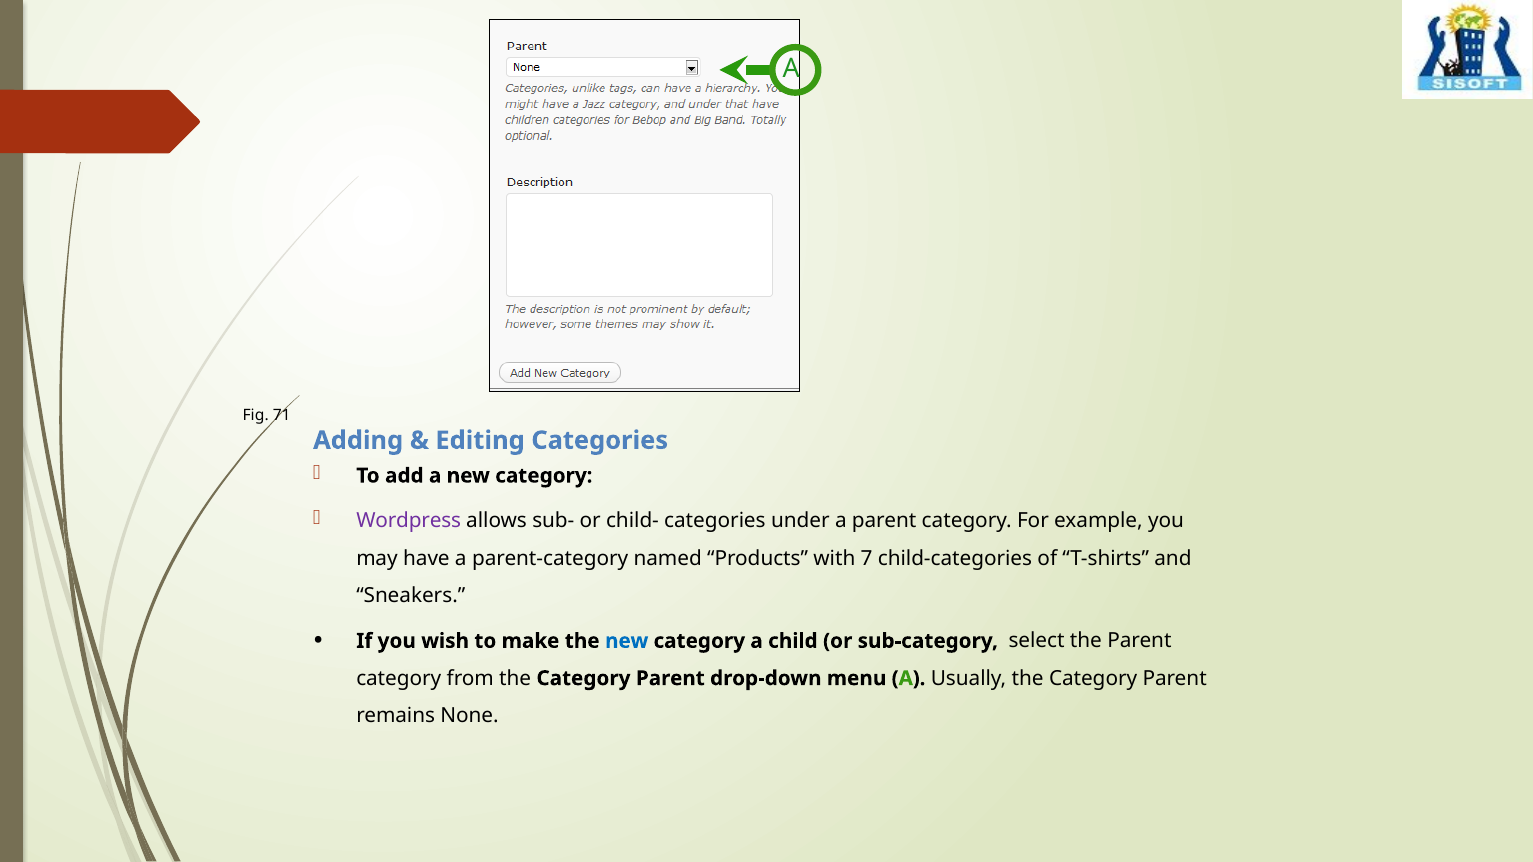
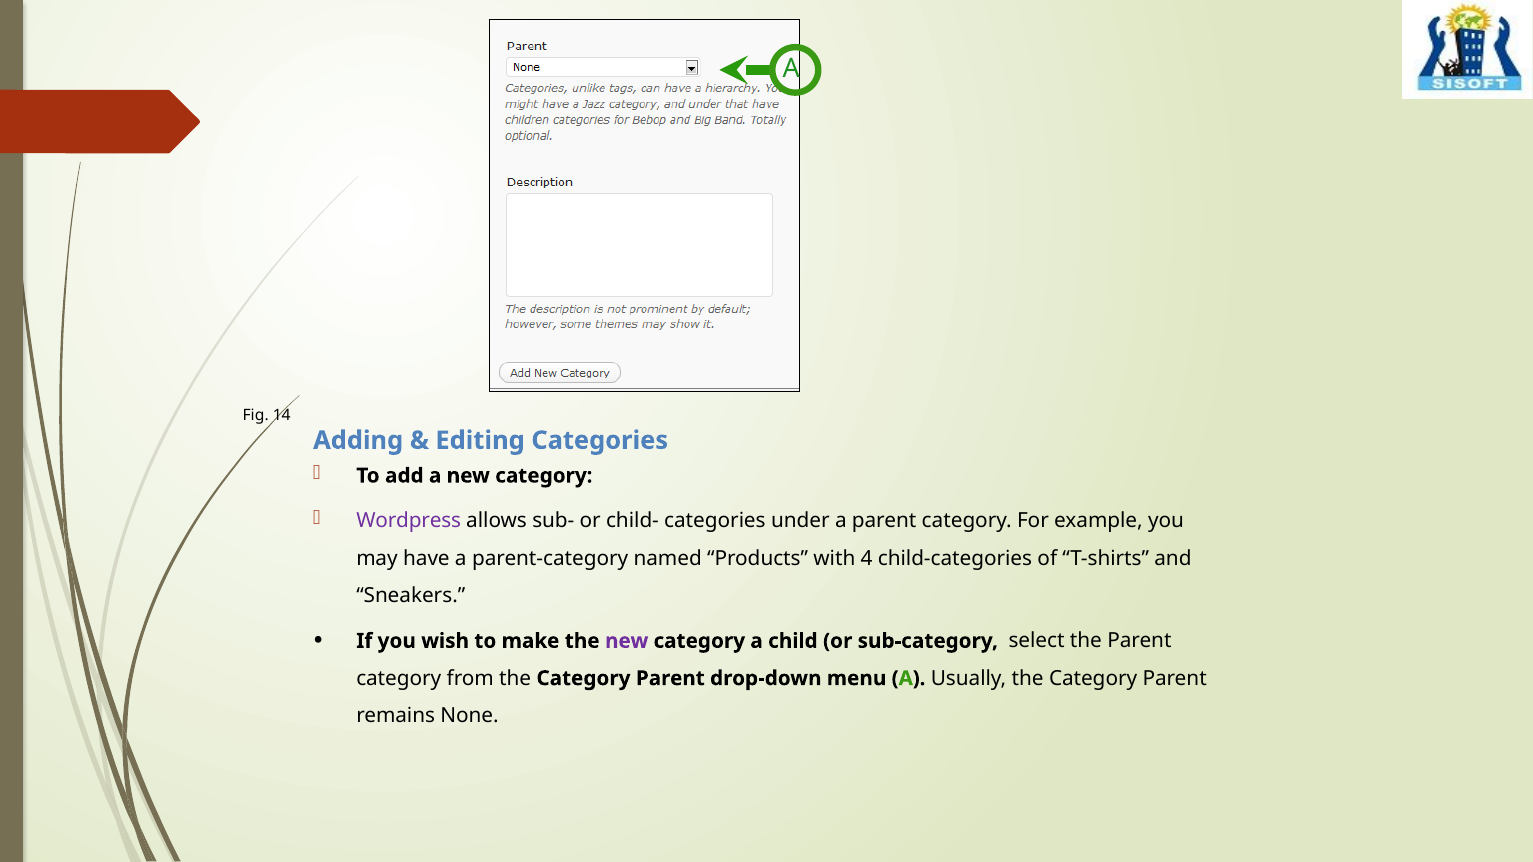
71: 71 -> 14
7: 7 -> 4
new at (627, 641) colour: blue -> purple
